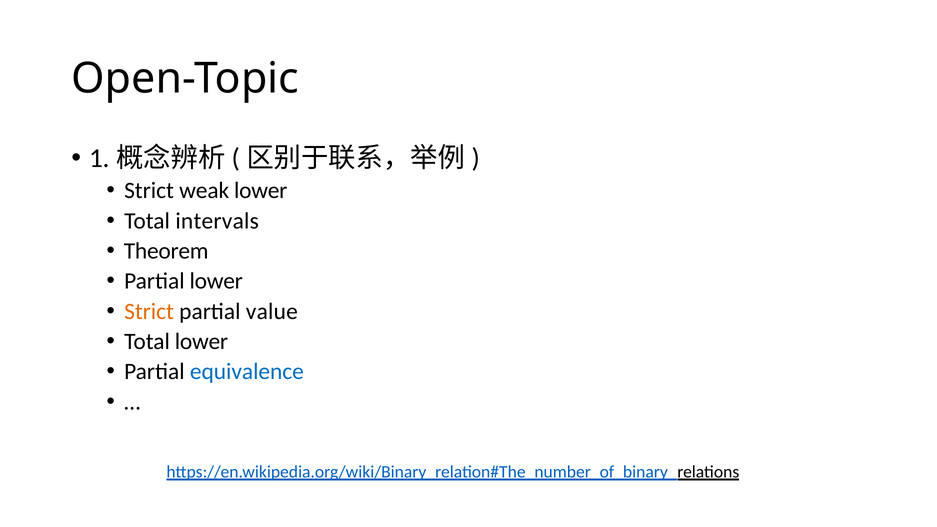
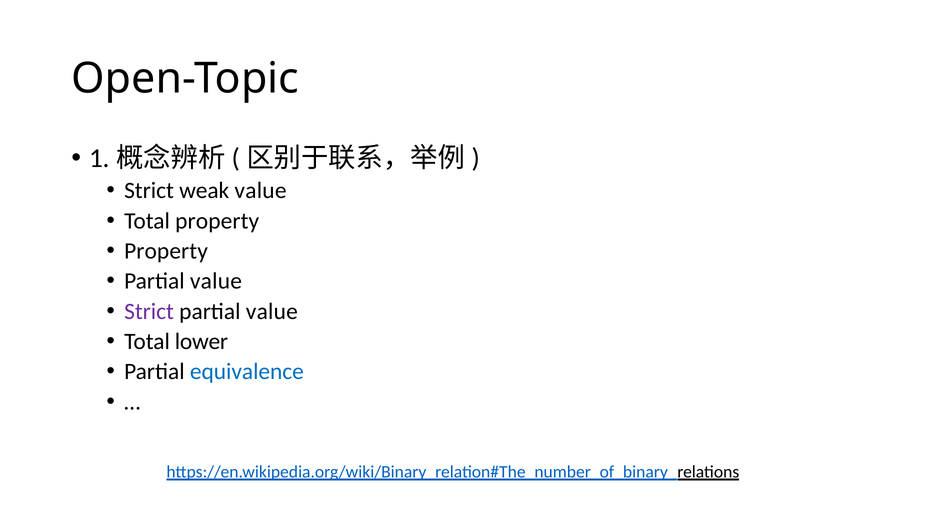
weak lower: lower -> value
Total intervals: intervals -> property
Theorem at (166, 251): Theorem -> Property
lower at (216, 281): lower -> value
Strict at (149, 311) colour: orange -> purple
